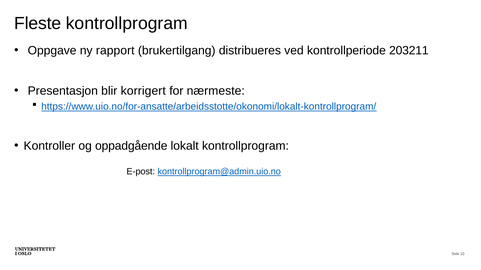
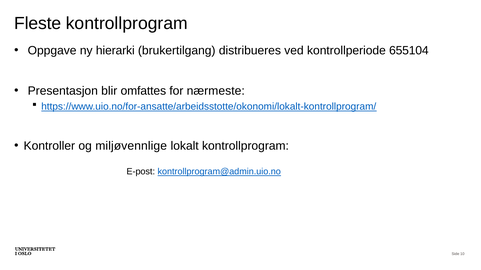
rapport: rapport -> hierarki
203211: 203211 -> 655104
korrigert: korrigert -> omfattes
oppadgående: oppadgående -> miljøvennlige
